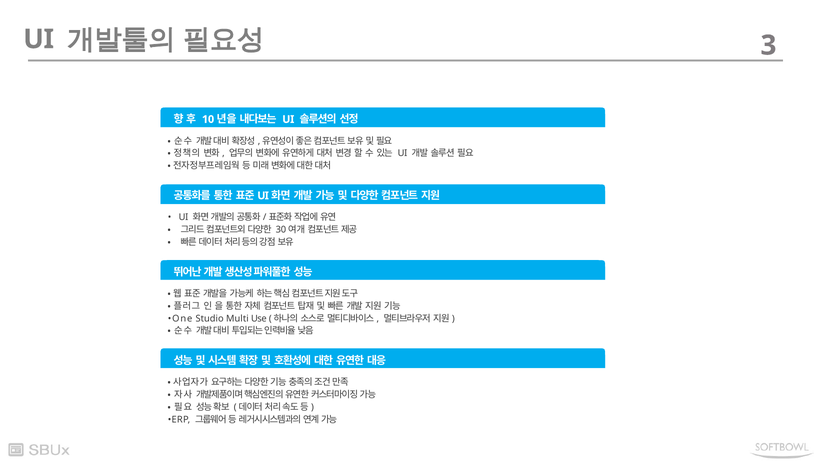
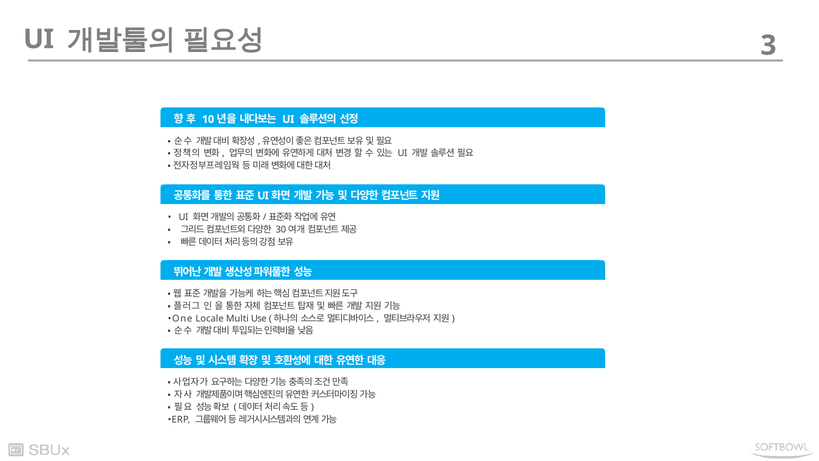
Studio: Studio -> Locale
